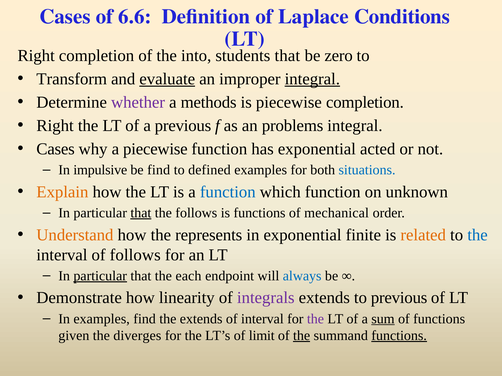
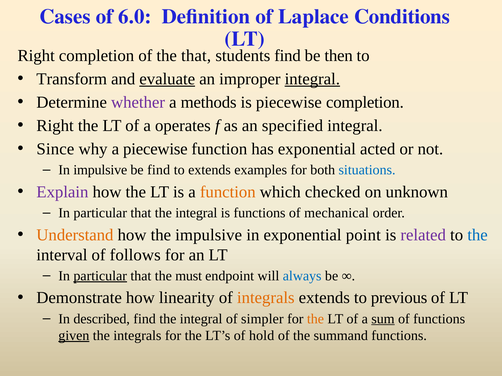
6.6: 6.6 -> 6.0
the into: into -> that
students that: that -> find
zero: zero -> then
a previous: previous -> operates
problems: problems -> specified
Cases at (56, 149): Cases -> Since
to defined: defined -> extends
Explain colour: orange -> purple
function at (228, 192) colour: blue -> orange
which function: function -> checked
that at (141, 213) underline: present -> none
follows at (196, 213): follows -> integral
the represents: represents -> impulsive
finite: finite -> point
related colour: orange -> purple
each: each -> must
integrals at (266, 298) colour: purple -> orange
In examples: examples -> described
find the extends: extends -> integral
of interval: interval -> simpler
the at (315, 319) colour: purple -> orange
given underline: none -> present
the diverges: diverges -> integrals
limit: limit -> hold
the at (302, 336) underline: present -> none
functions at (399, 336) underline: present -> none
